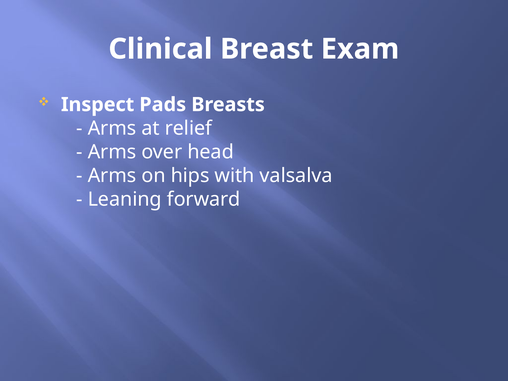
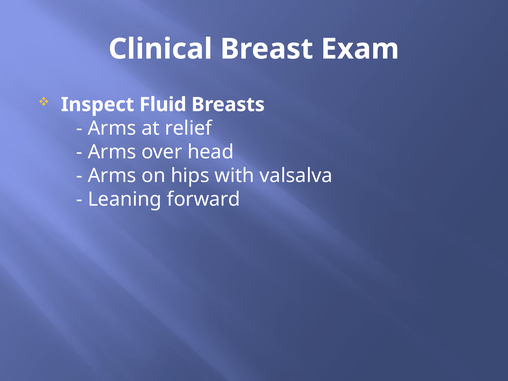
Pads: Pads -> Fluid
